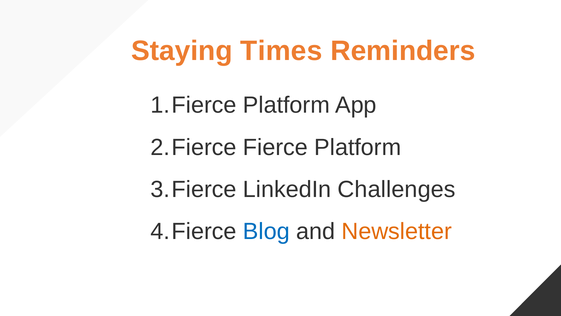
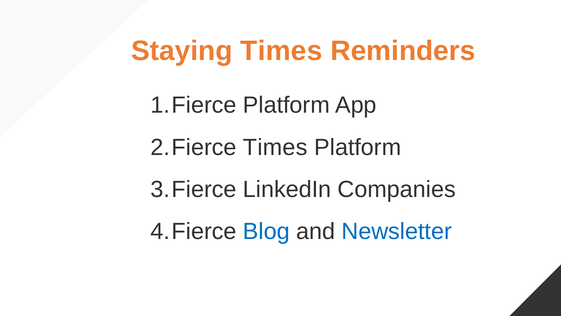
Fierce at (275, 147): Fierce -> Times
Challenges: Challenges -> Companies
Newsletter colour: orange -> blue
